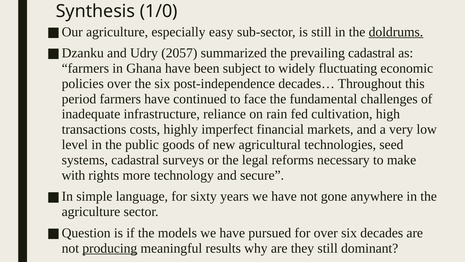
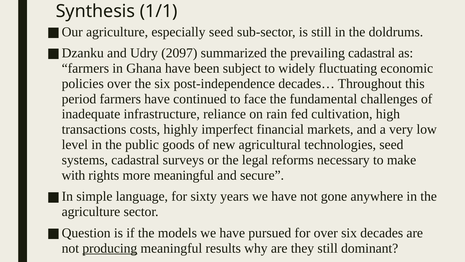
1/0: 1/0 -> 1/1
especially easy: easy -> seed
doldrums underline: present -> none
2057: 2057 -> 2097
more technology: technology -> meaningful
